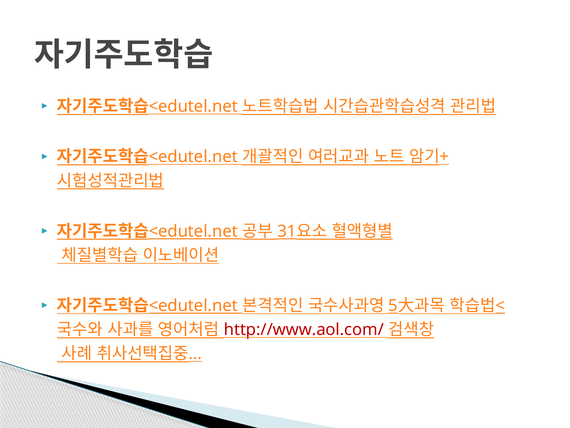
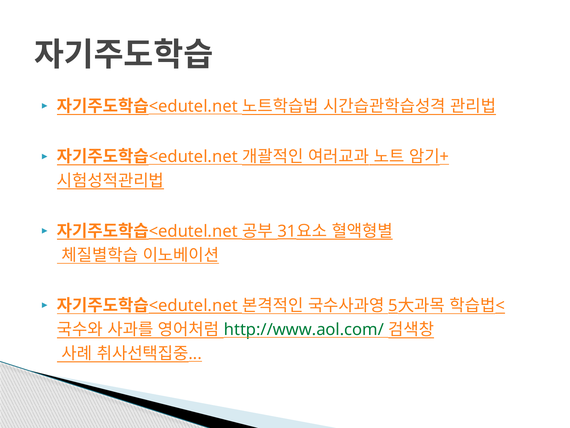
http://www.aol.com/ colour: red -> green
